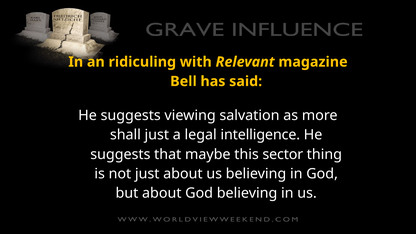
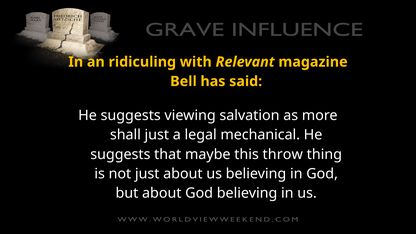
intelligence: intelligence -> mechanical
sector: sector -> throw
